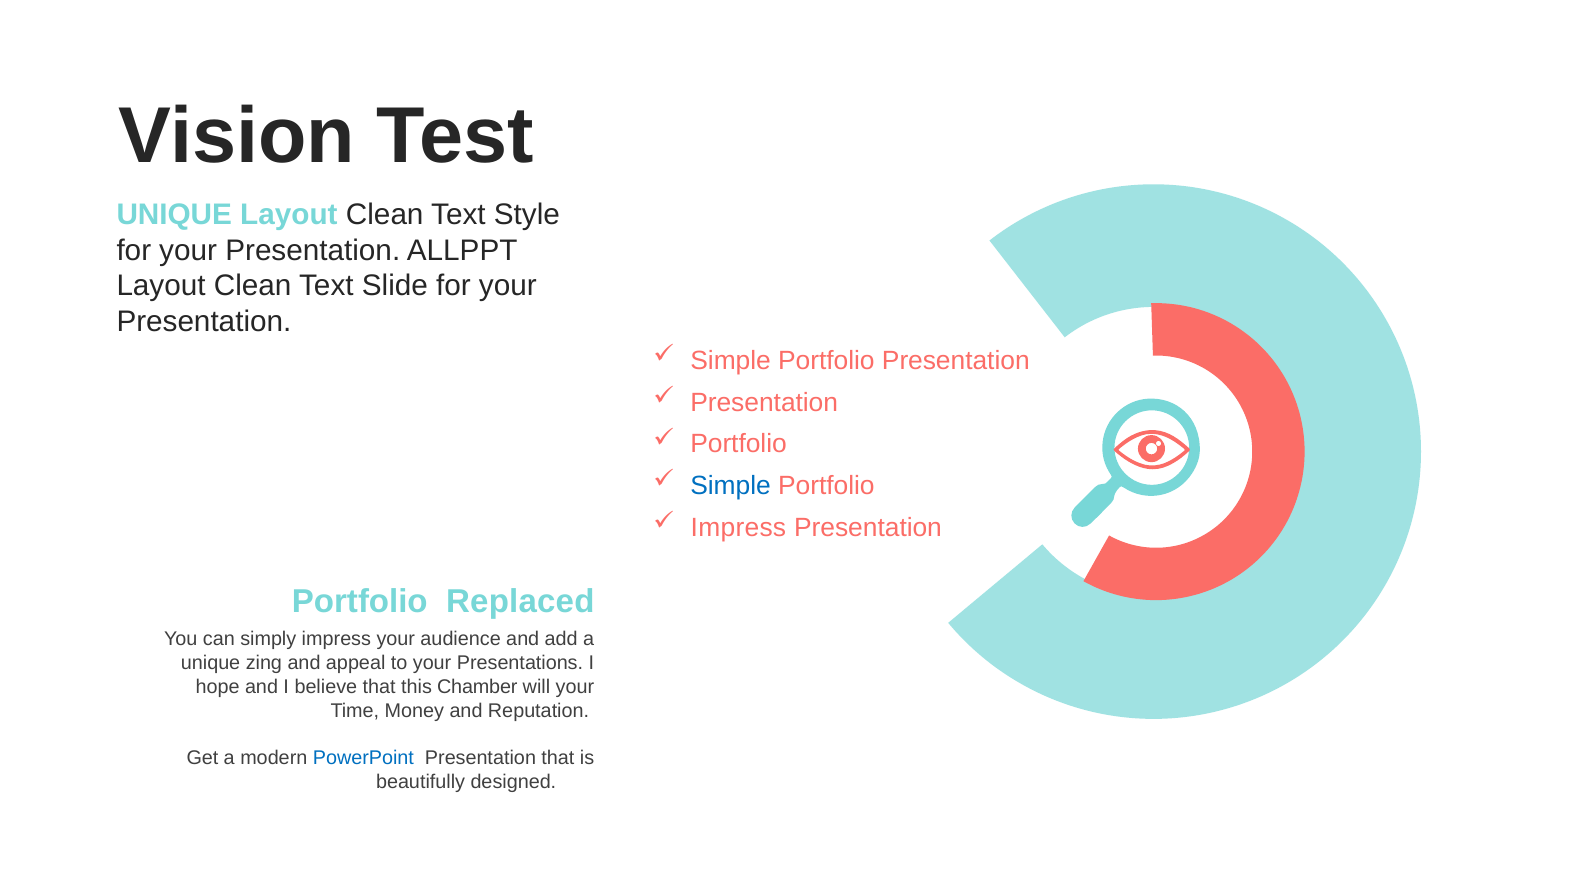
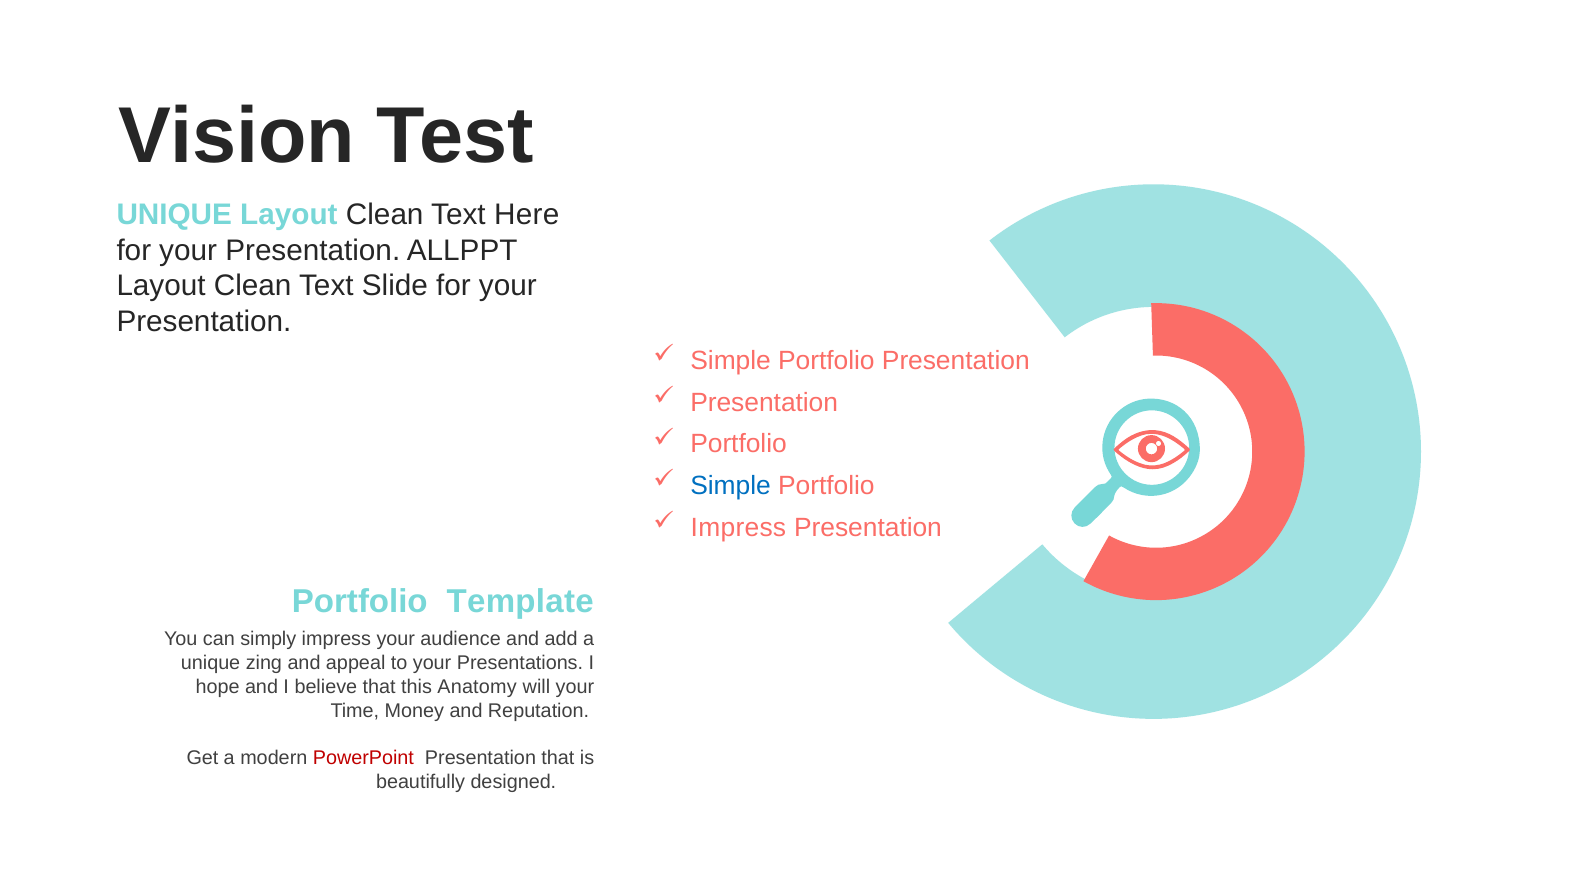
Style: Style -> Here
Replaced: Replaced -> Template
Chamber: Chamber -> Anatomy
PowerPoint colour: blue -> red
